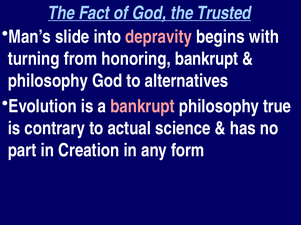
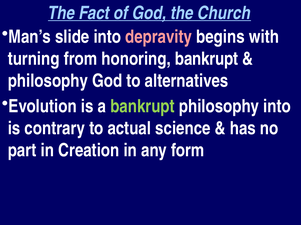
Trusted: Trusted -> Church
bankrupt at (142, 107) colour: pink -> light green
philosophy true: true -> into
